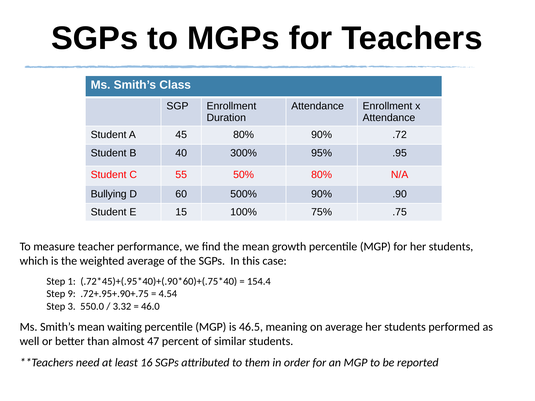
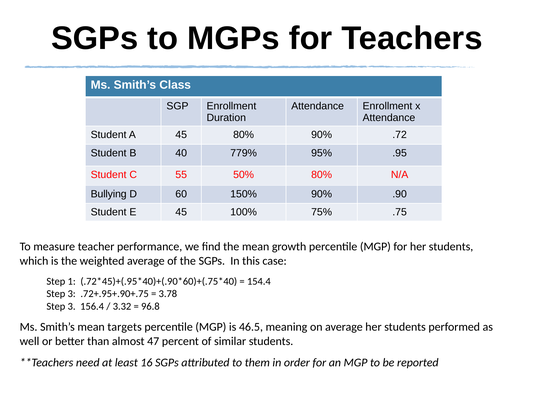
300%: 300% -> 779%
500%: 500% -> 150%
E 15: 15 -> 45
9 at (72, 294): 9 -> 3
4.54: 4.54 -> 3.78
550.0: 550.0 -> 156.4
46.0: 46.0 -> 96.8
waiting: waiting -> targets
